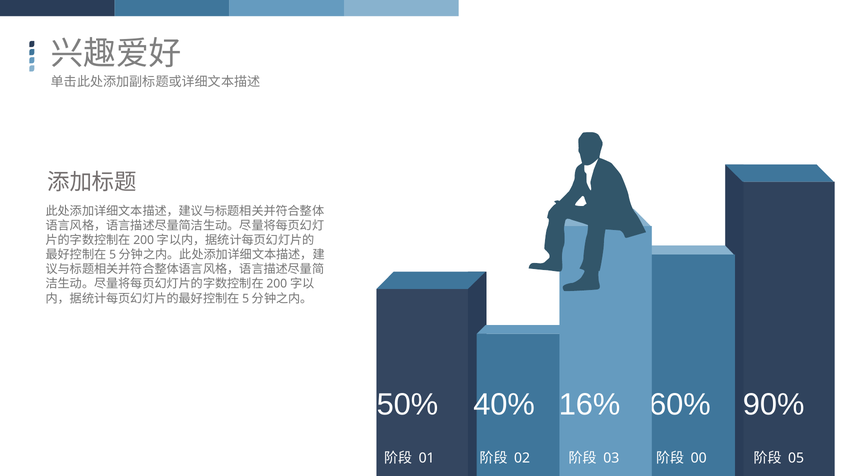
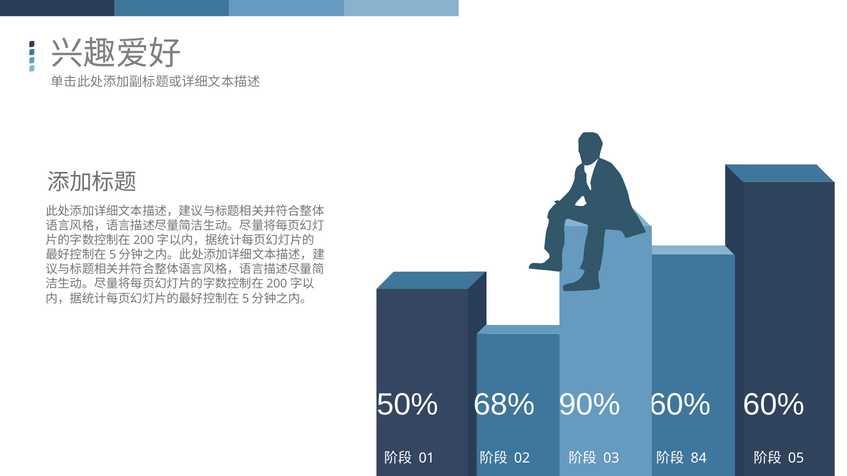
40%: 40% -> 68%
16%: 16% -> 90%
90% at (774, 405): 90% -> 60%
00: 00 -> 84
